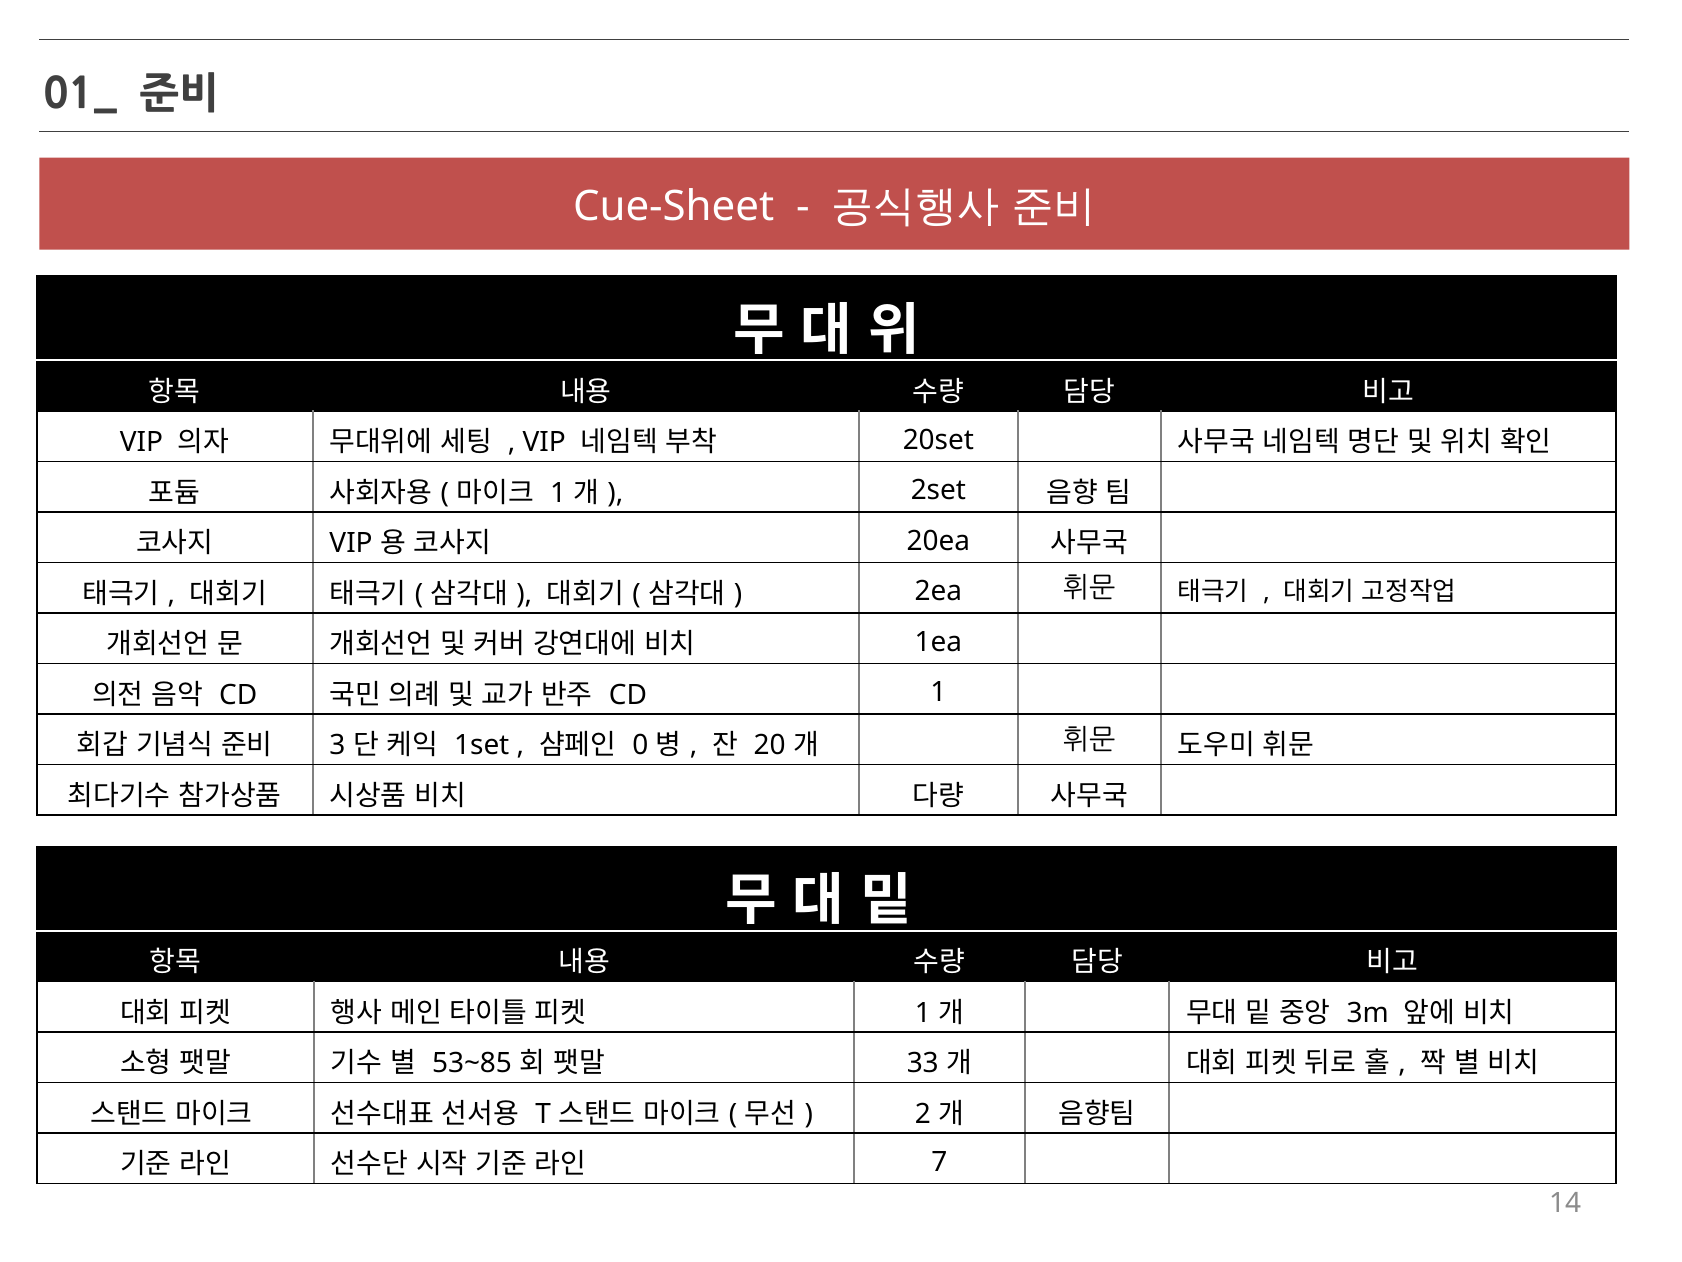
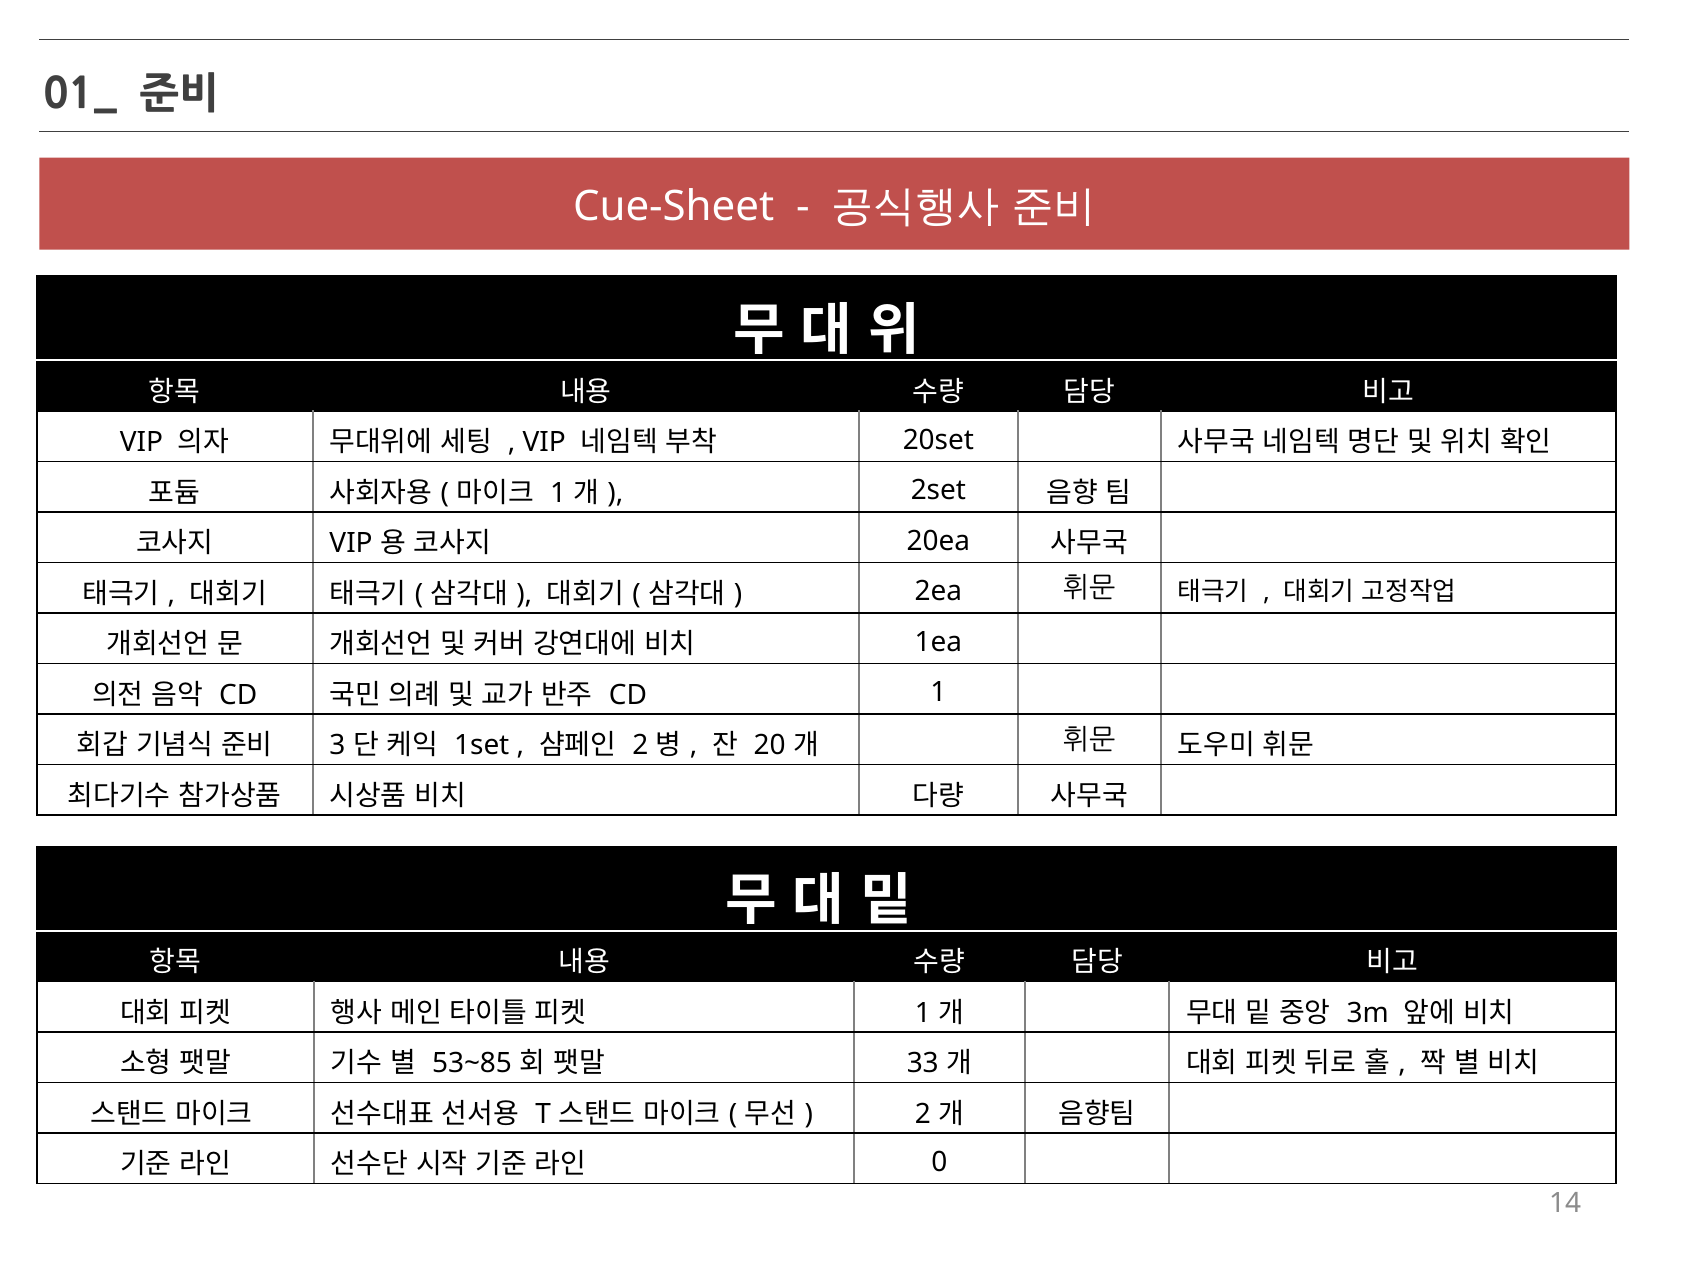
0 at (640, 745): 0 -> 2
7: 7 -> 0
